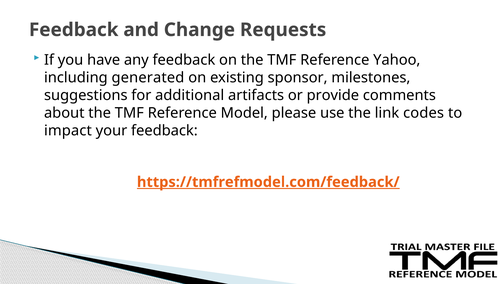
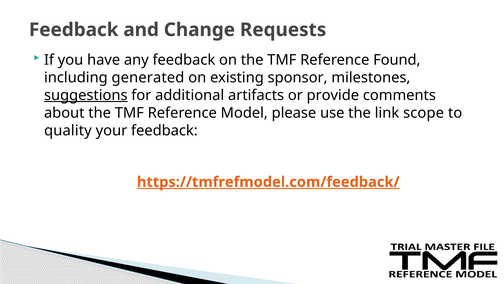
Yahoo: Yahoo -> Found
suggestions underline: none -> present
codes: codes -> scope
impact: impact -> quality
